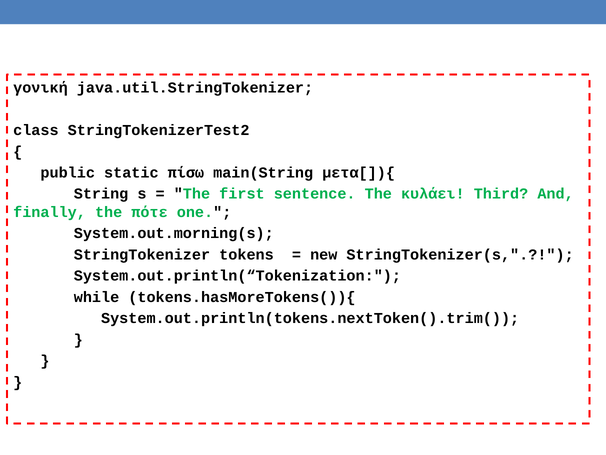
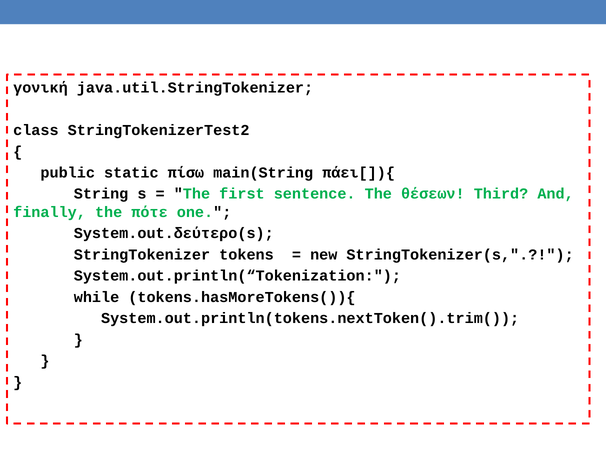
μετα[]){: μετα[]){ -> πάει[]){
κυλάει: κυλάει -> θέσεων
System.out.morning(s: System.out.morning(s -> System.out.δεύτερο(s
